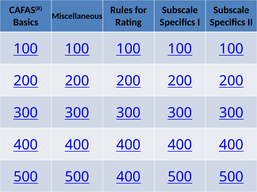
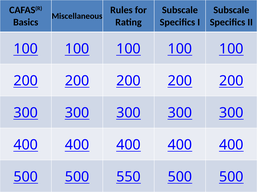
500 400: 400 -> 550
